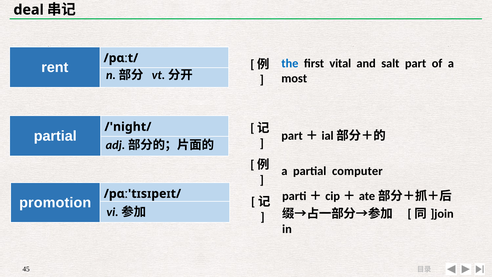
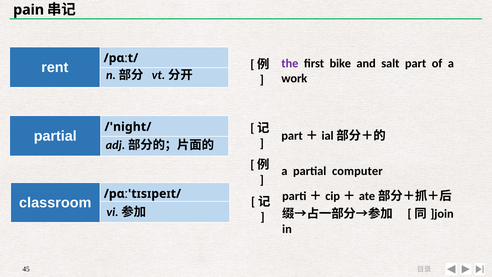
deal: deal -> pain
the colour: blue -> purple
vital: vital -> bike
most: most -> work
promotion: promotion -> classroom
